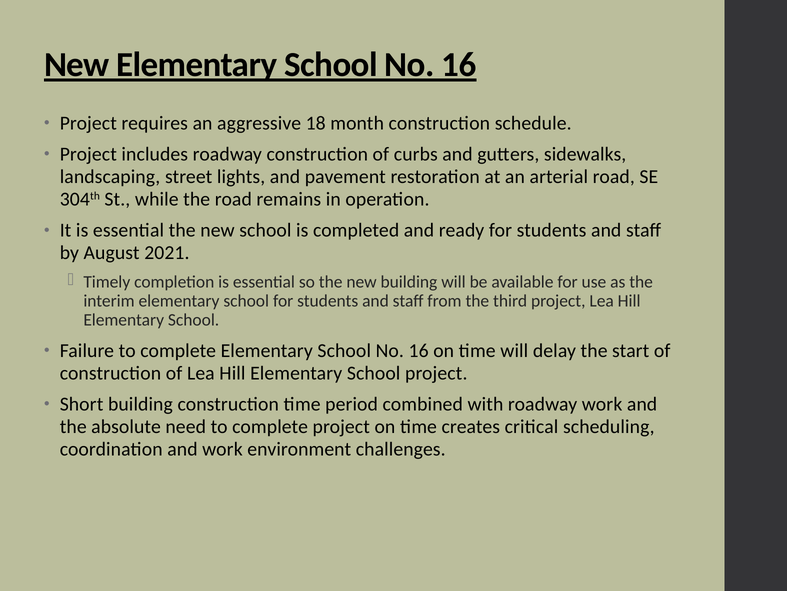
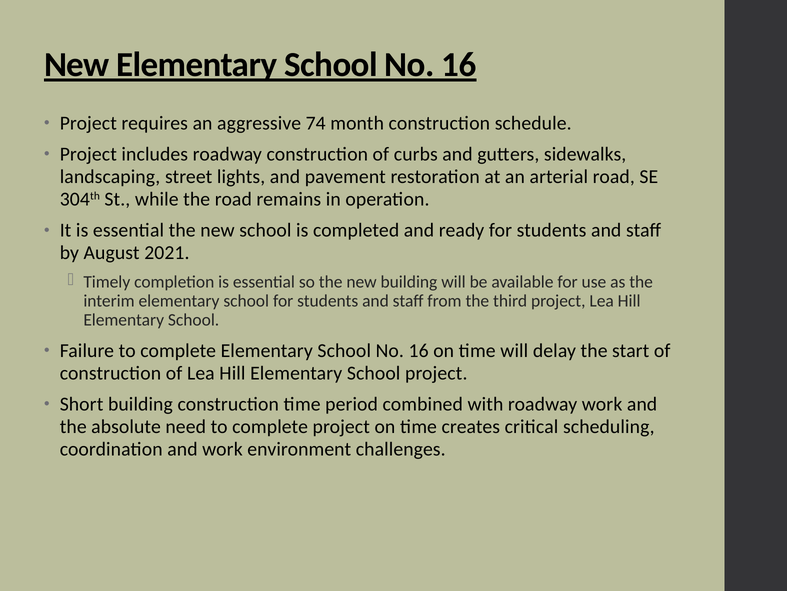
18: 18 -> 74
